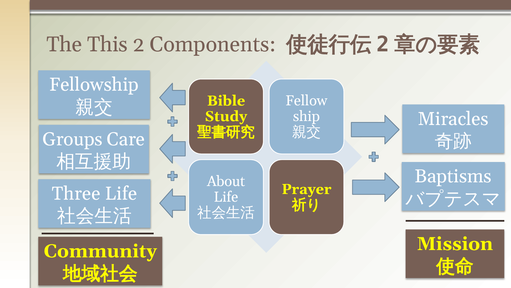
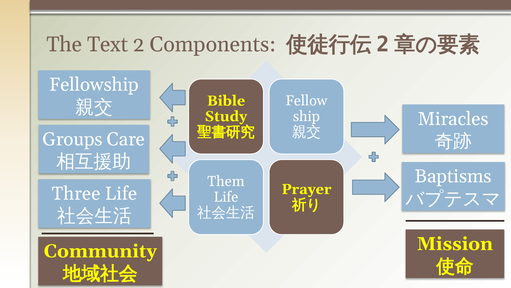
This: This -> Text
About: About -> Them
